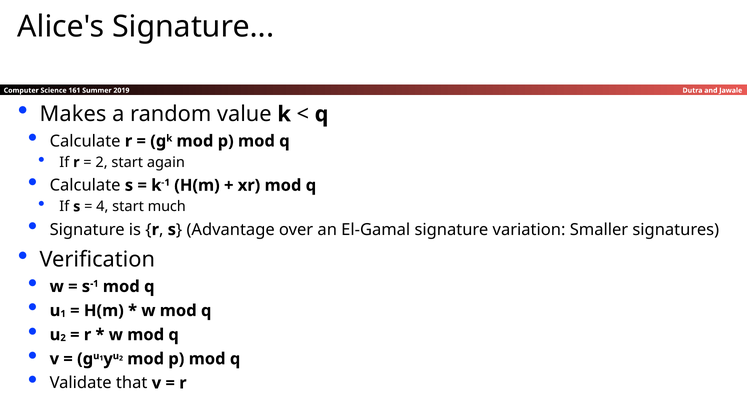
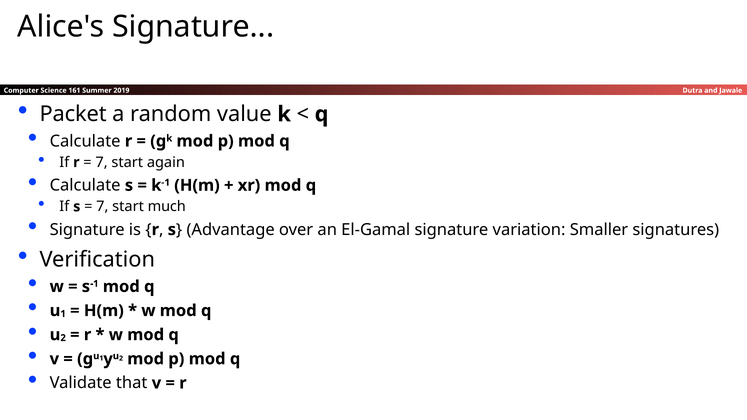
Makes: Makes -> Packet
2 at (102, 162): 2 -> 7
4 at (102, 207): 4 -> 7
